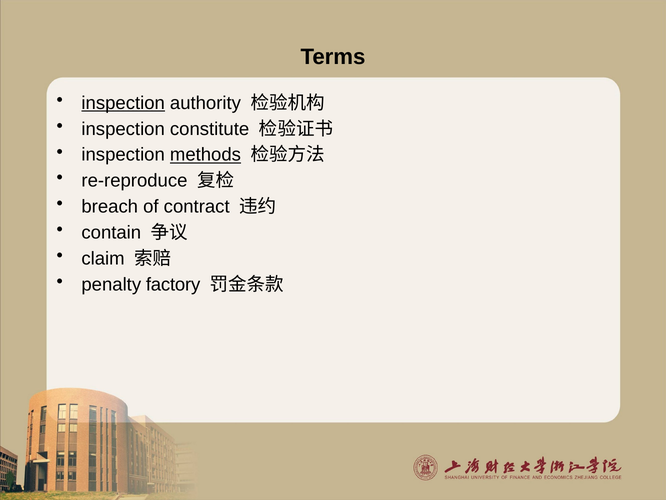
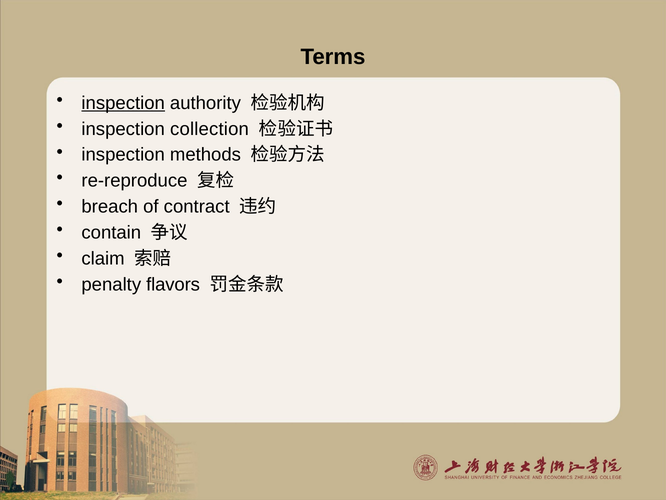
constitute: constitute -> collection
methods underline: present -> none
factory: factory -> flavors
